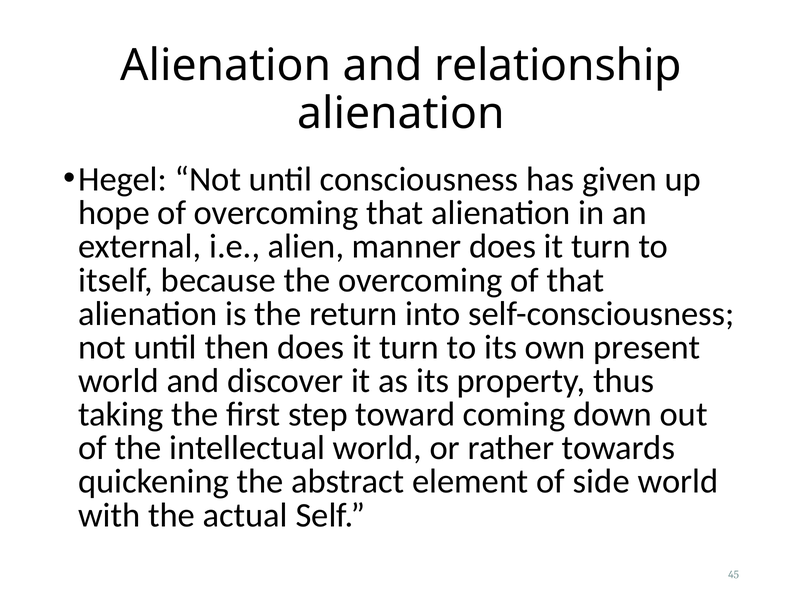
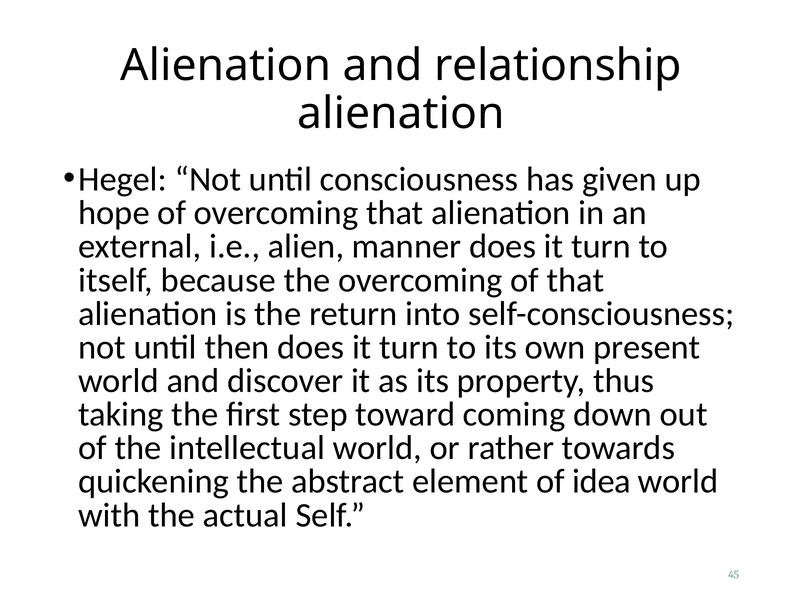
side: side -> idea
